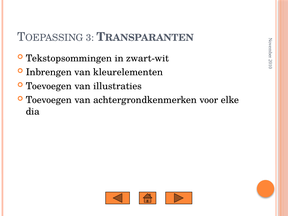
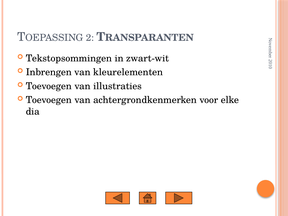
3 at (90, 38): 3 -> 2
